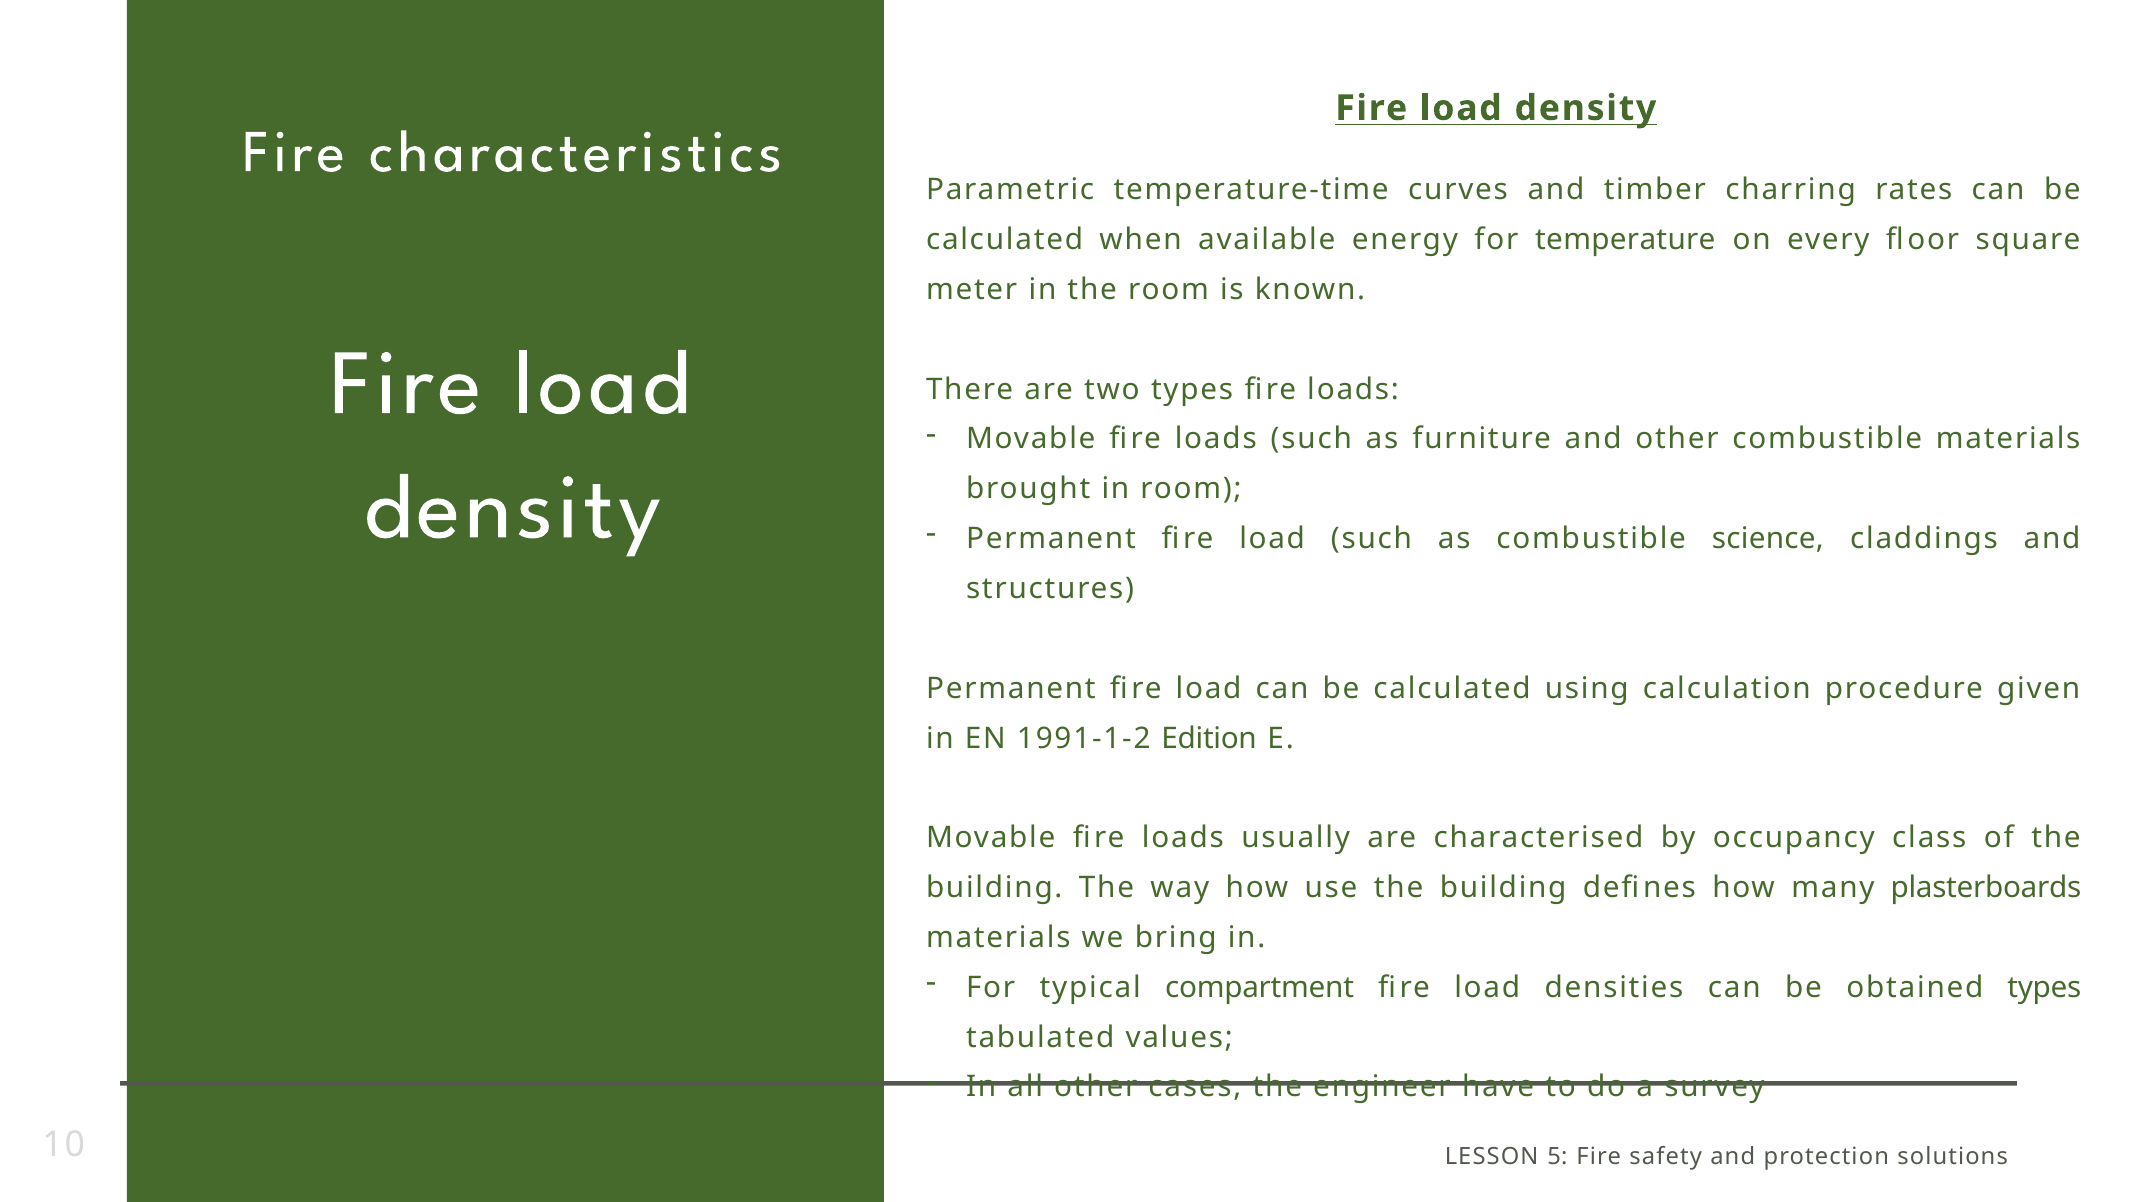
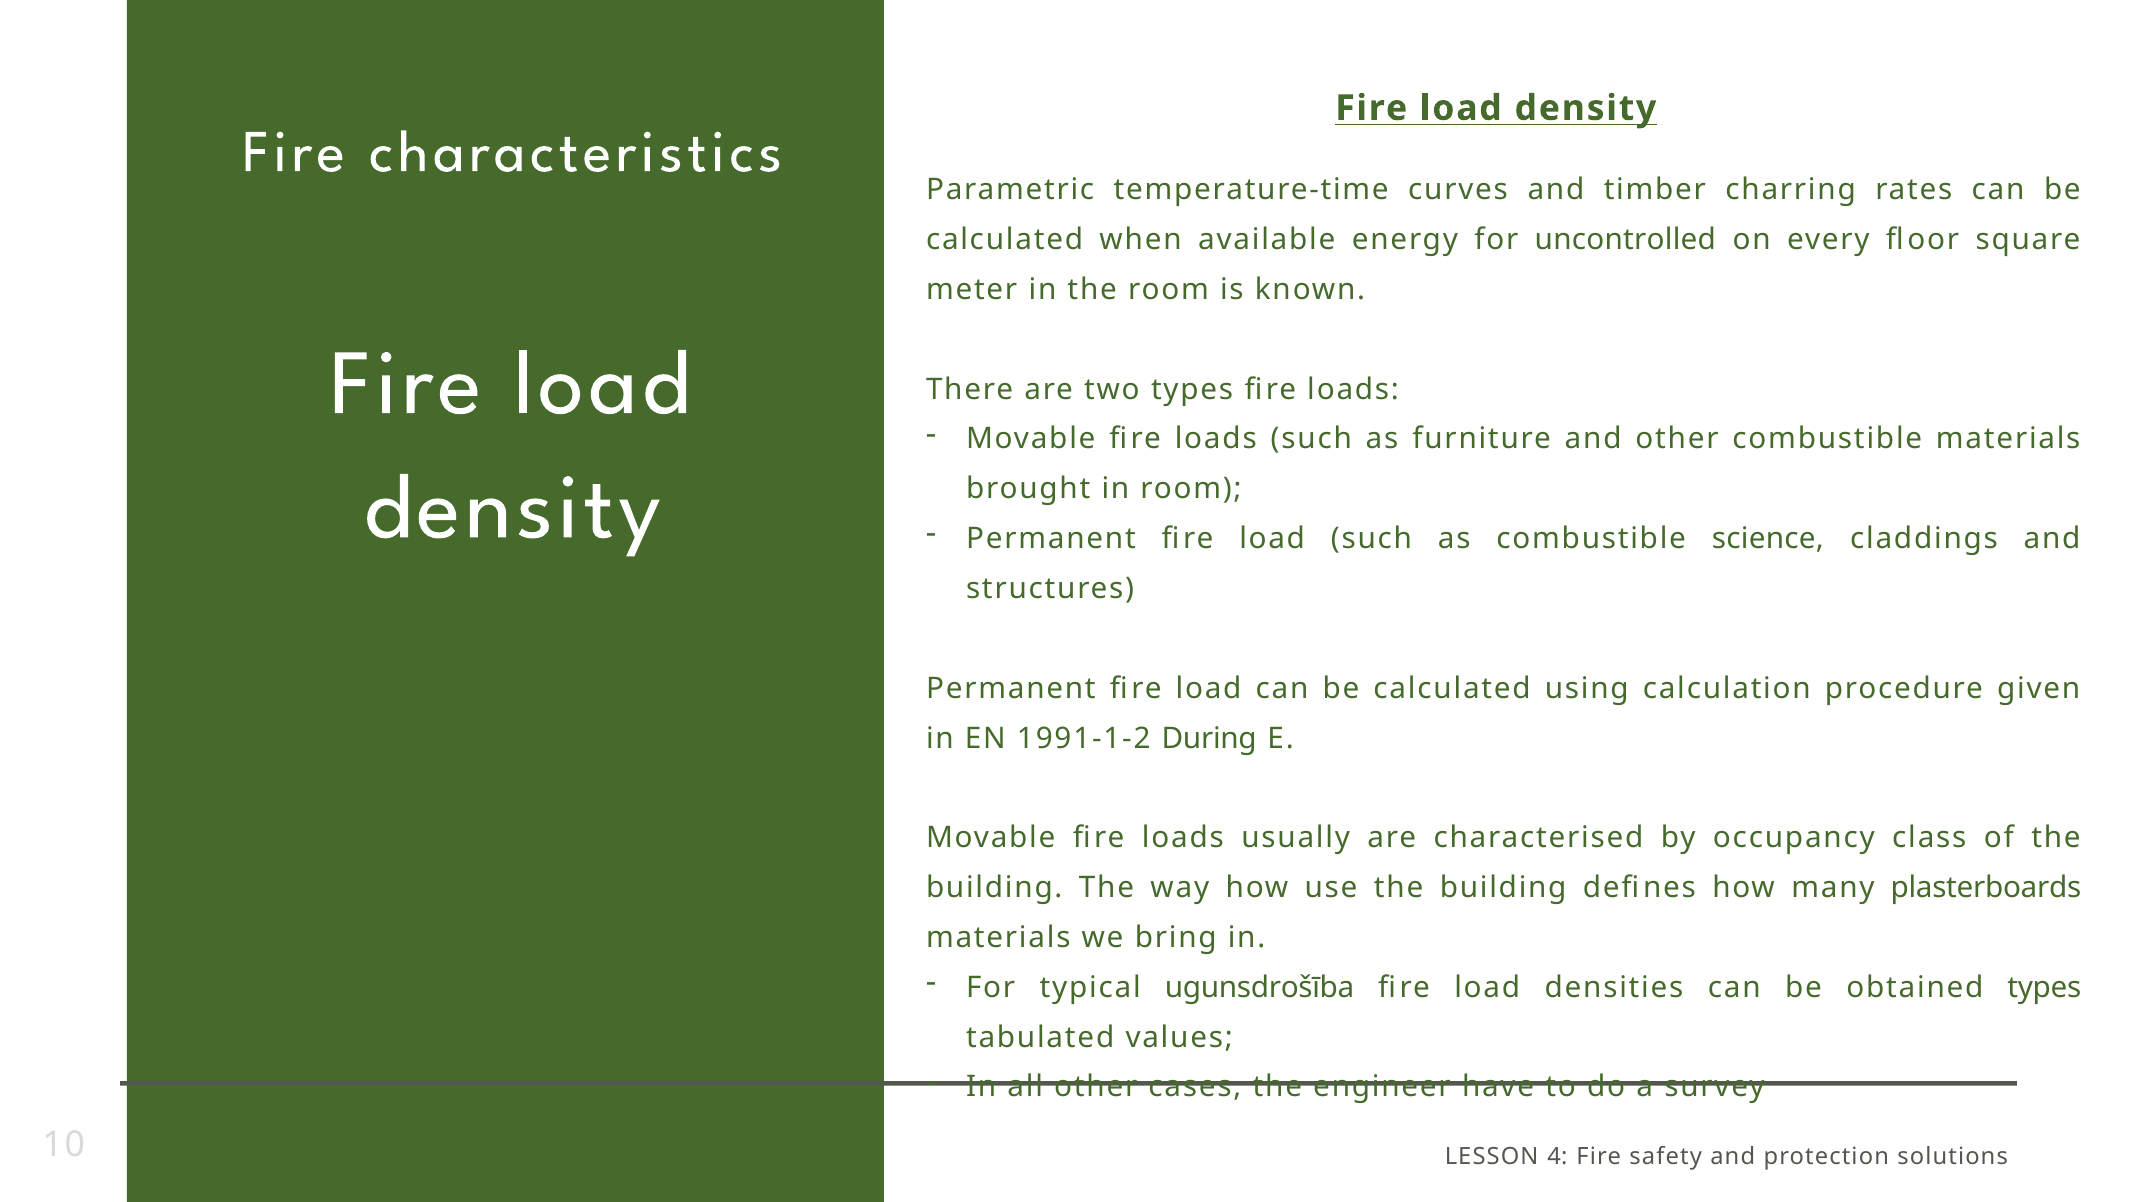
temperature: temperature -> uncontrolled
Edition: Edition -> During
compartment: compartment -> ugunsdrošība
5: 5 -> 4
